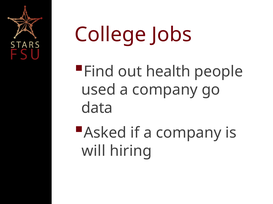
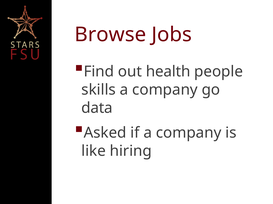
College: College -> Browse
used: used -> skills
will: will -> like
